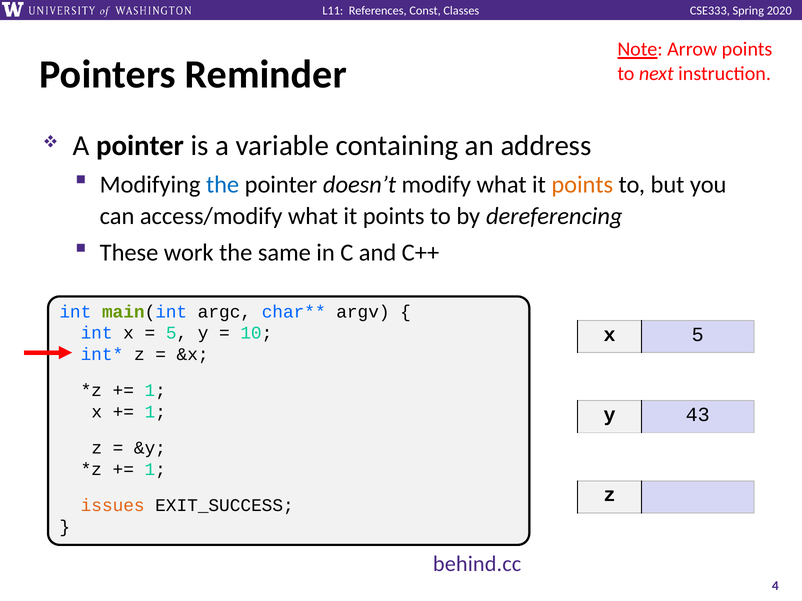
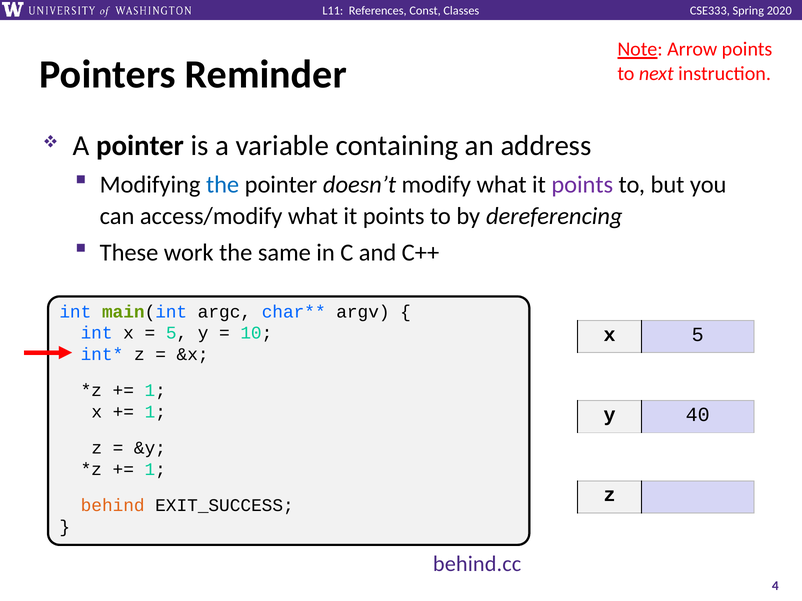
points at (582, 185) colour: orange -> purple
43: 43 -> 40
issues: issues -> behind
